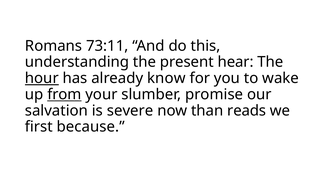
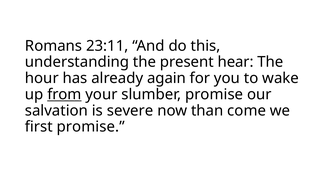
73:11: 73:11 -> 23:11
hour underline: present -> none
know: know -> again
reads: reads -> come
first because: because -> promise
